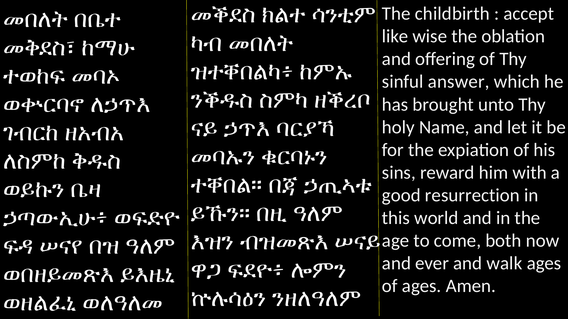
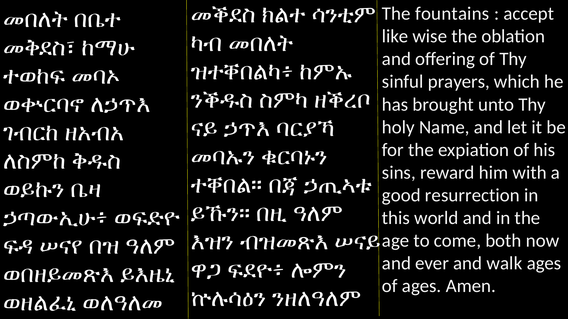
childbirth: childbirth -> fountains
answer: answer -> prayers
